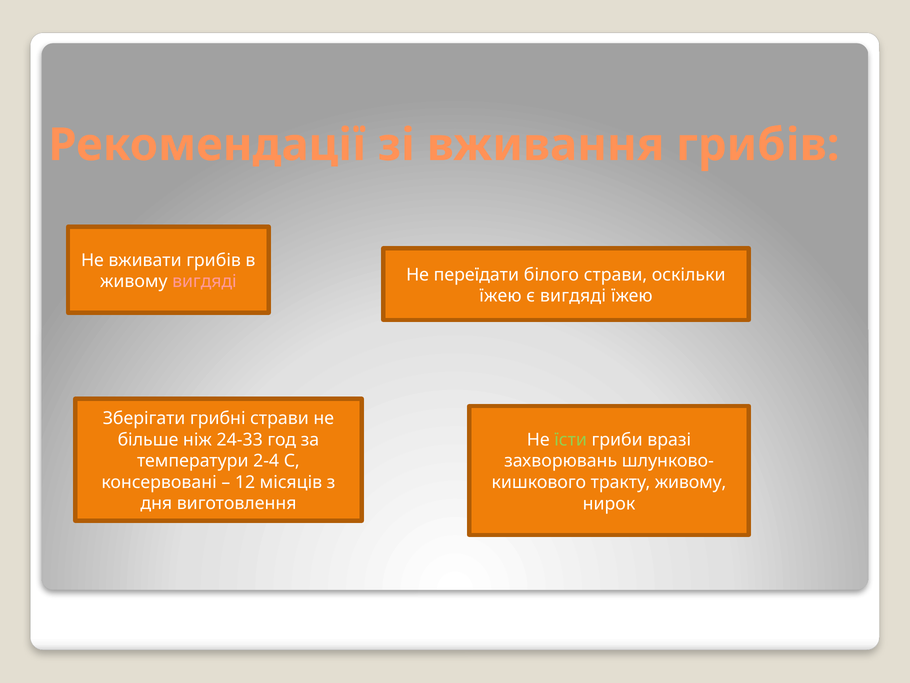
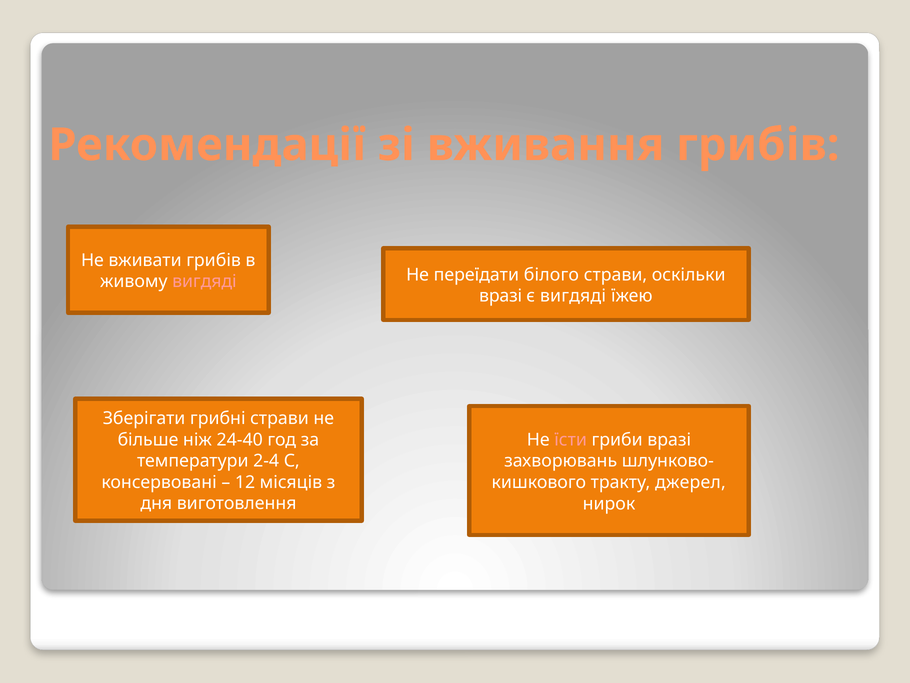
їжею at (500, 296): їжею -> вразі
24-33: 24-33 -> 24-40
їсти colour: light green -> pink
тракту живому: живому -> джерел
